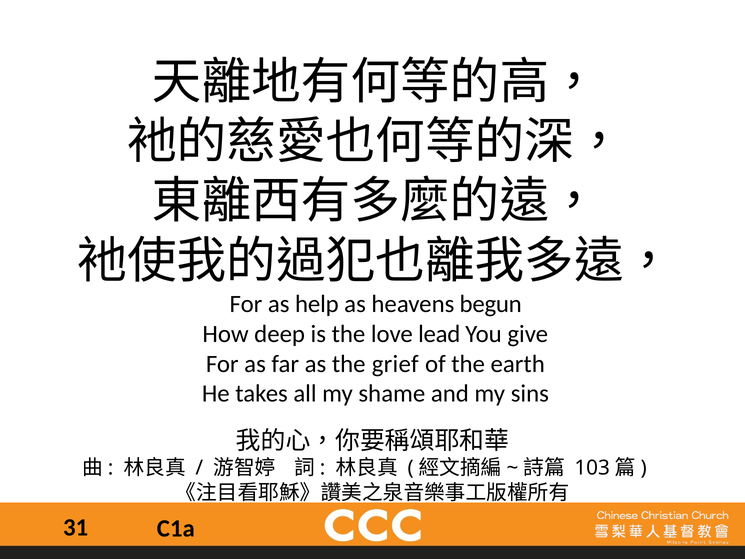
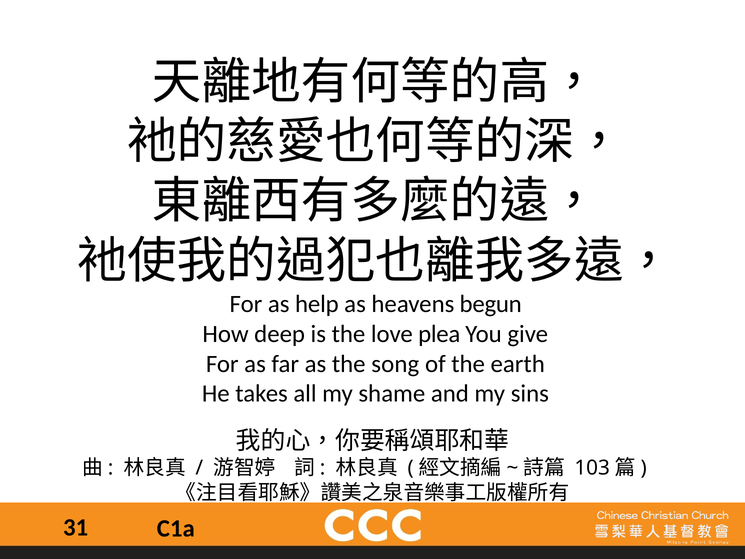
lead: lead -> plea
grief: grief -> song
